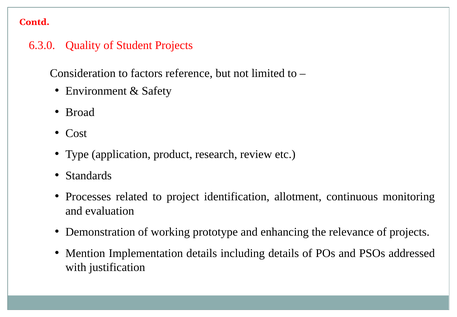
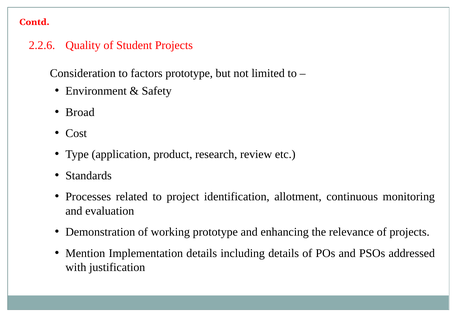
6.3.0: 6.3.0 -> 2.2.6
factors reference: reference -> prototype
